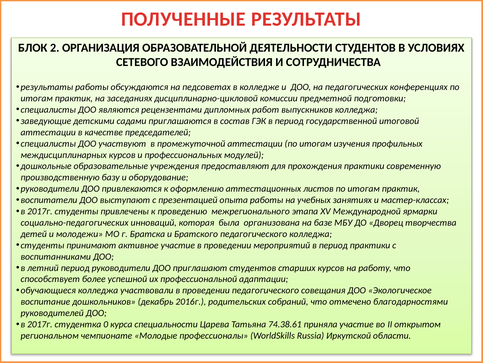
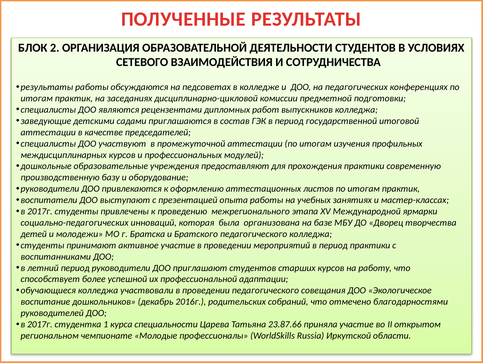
0: 0 -> 1
74.38.61: 74.38.61 -> 23.87.66
